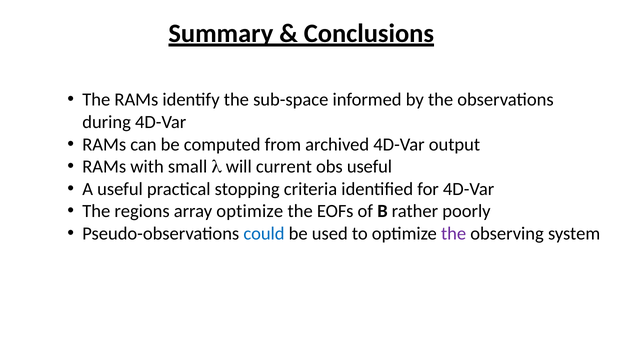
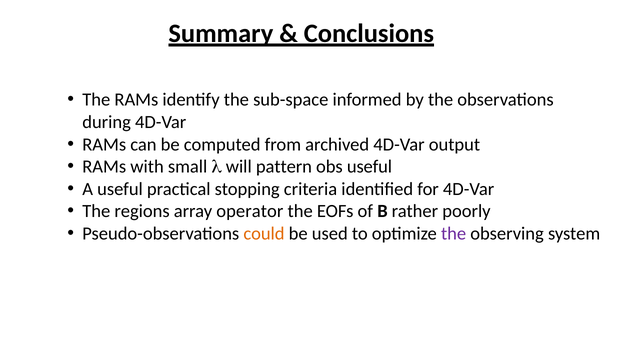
current: current -> pattern
array optimize: optimize -> operator
could colour: blue -> orange
